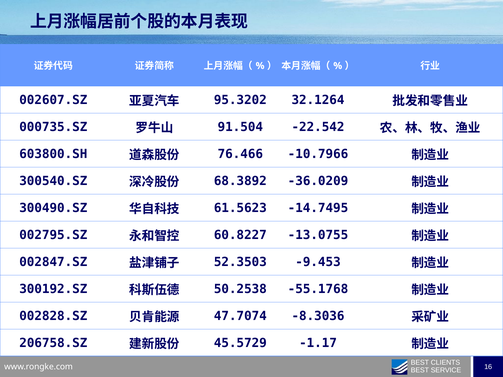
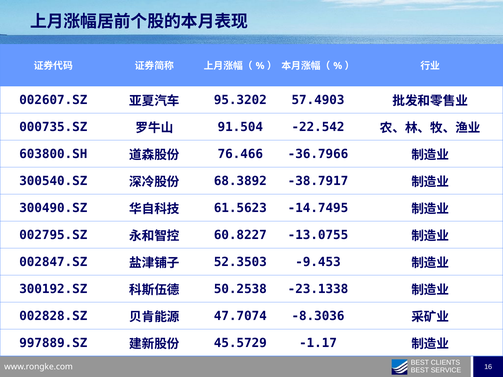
32.1264: 32.1264 -> 57.4903
-10.7966: -10.7966 -> -36.7966
-36.0209: -36.0209 -> -38.7917
-55.1768: -55.1768 -> -23.1338
206758.SZ: 206758.SZ -> 997889.SZ
